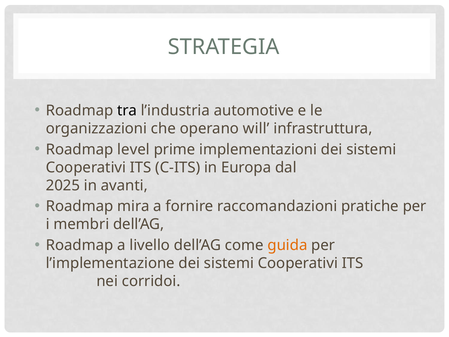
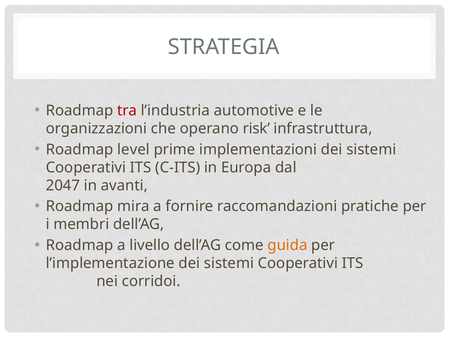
tra colour: black -> red
will: will -> risk
2025: 2025 -> 2047
